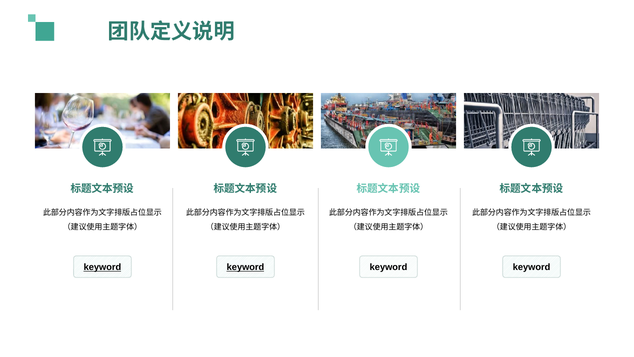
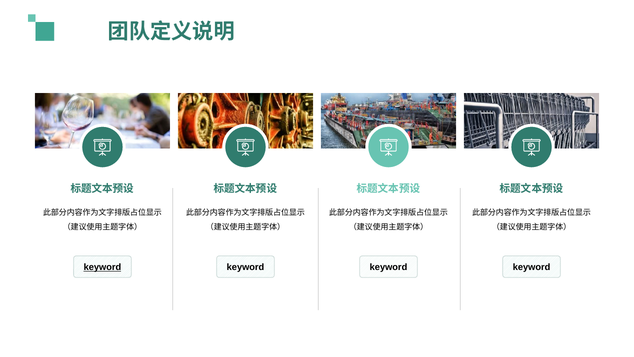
keyword at (245, 267) underline: present -> none
